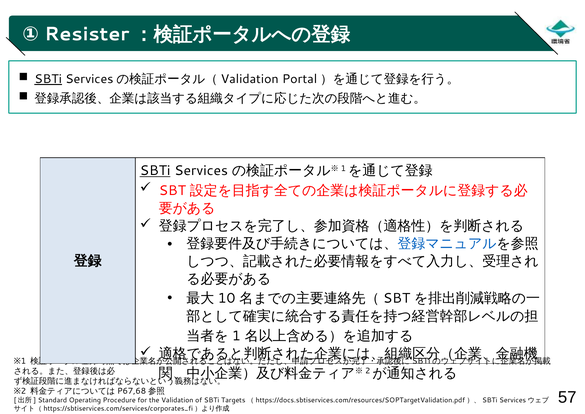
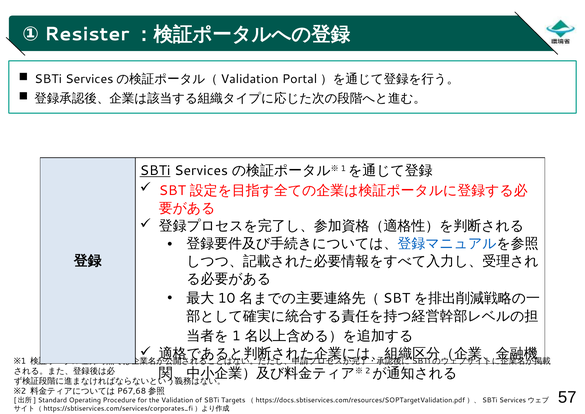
SBTi at (48, 79) underline: present -> none
